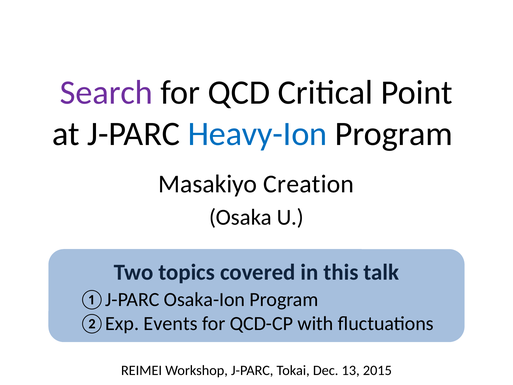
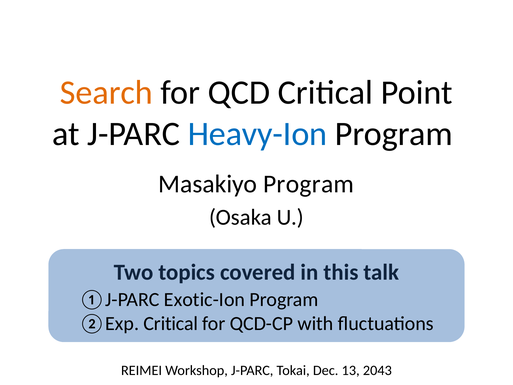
Search colour: purple -> orange
Masakiyo Creation: Creation -> Program
Osaka-Ion: Osaka-Ion -> Exotic-Ion
Events at (171, 323): Events -> Critical
2015: 2015 -> 2043
